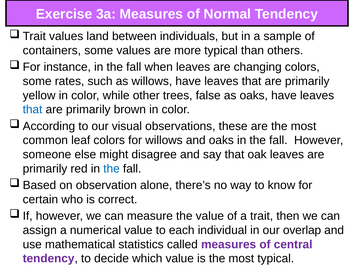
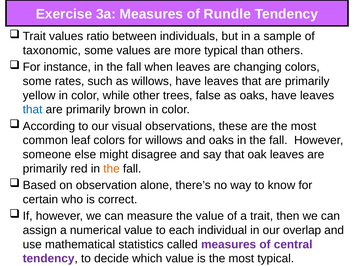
Normal: Normal -> Rundle
land: land -> ratio
containers: containers -> taxonomic
the at (111, 168) colour: blue -> orange
